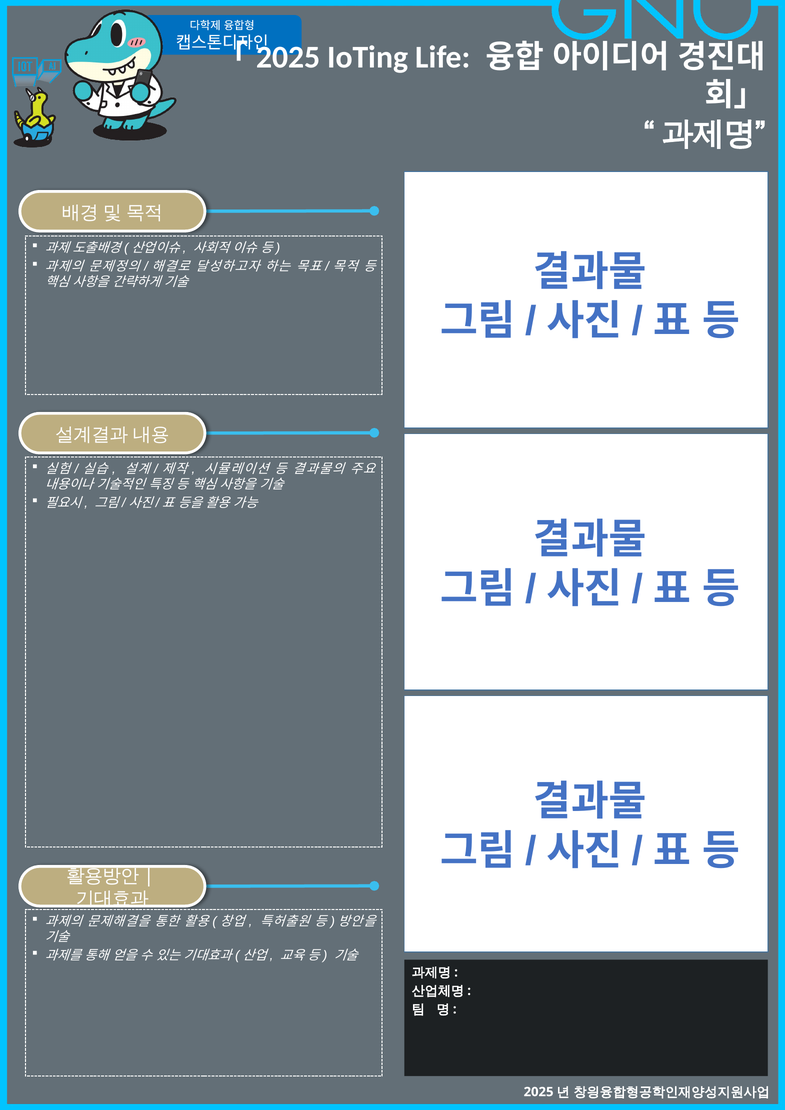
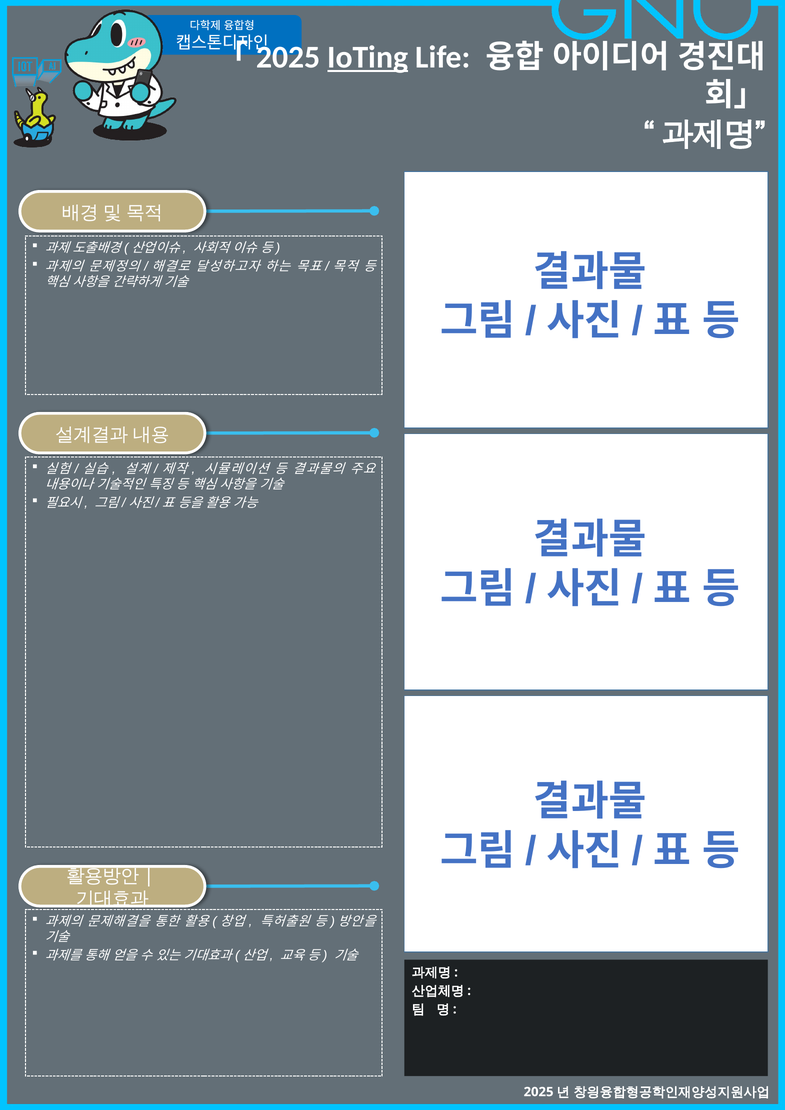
IoTing underline: none -> present
